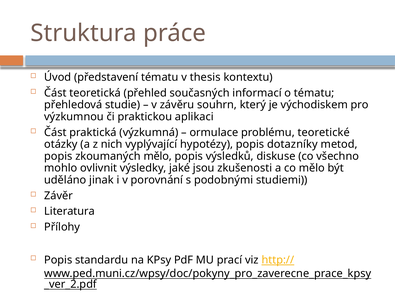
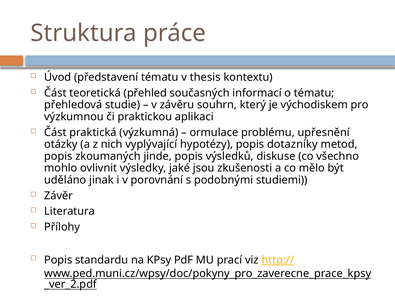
teoretické: teoretické -> upřesnění
zkoumaných mělo: mělo -> jinde
